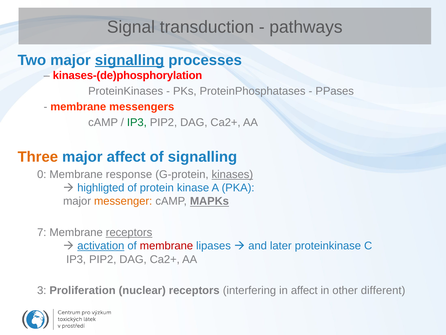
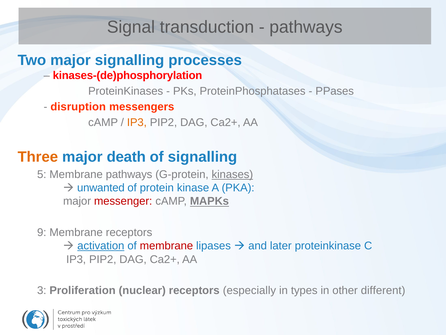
signalling at (130, 60) underline: present -> none
membrane at (78, 107): membrane -> disruption
IP3 at (137, 122) colour: green -> orange
major affect: affect -> death
0: 0 -> 5
Membrane response: response -> pathways
highligted: highligted -> unwanted
messenger colour: orange -> red
7: 7 -> 9
receptors at (129, 232) underline: present -> none
interfering: interfering -> especially
in affect: affect -> types
